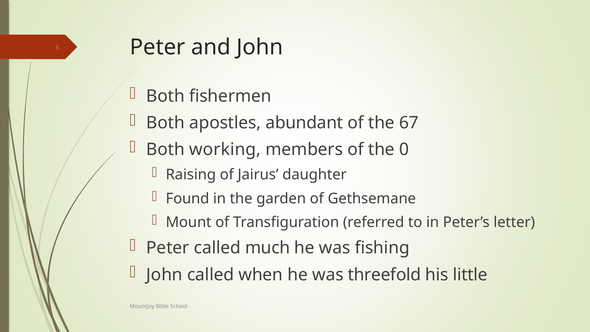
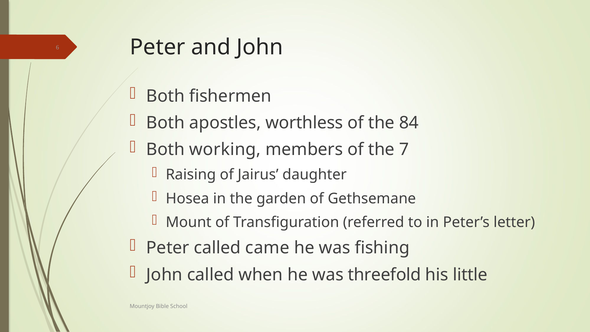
abundant: abundant -> worthless
67: 67 -> 84
0: 0 -> 7
Found: Found -> Hosea
much: much -> came
